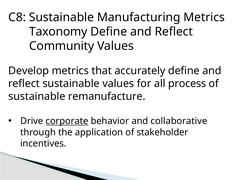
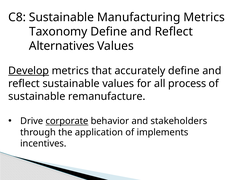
Community: Community -> Alternatives
Develop underline: none -> present
collaborative: collaborative -> stakeholders
stakeholder: stakeholder -> implements
